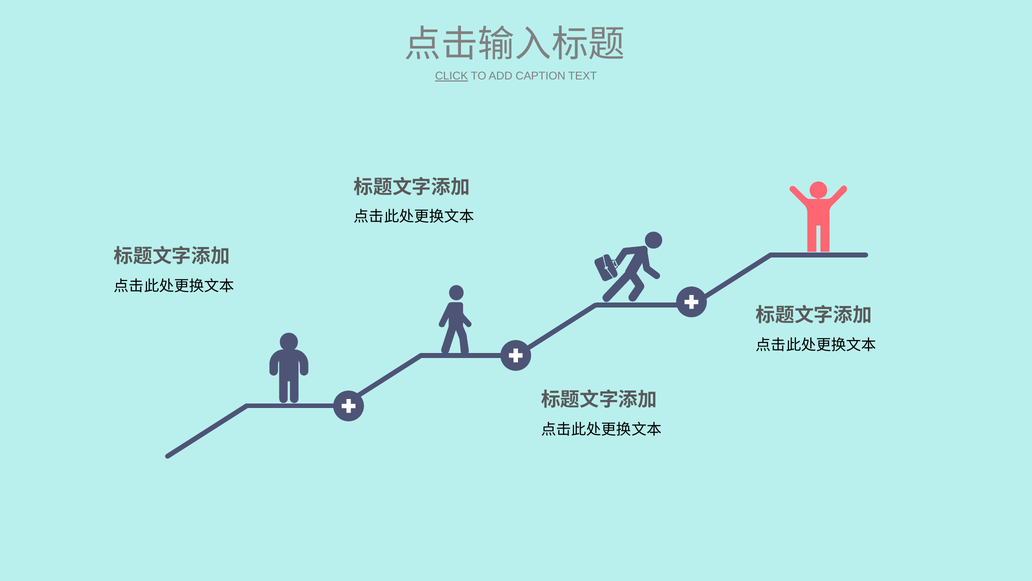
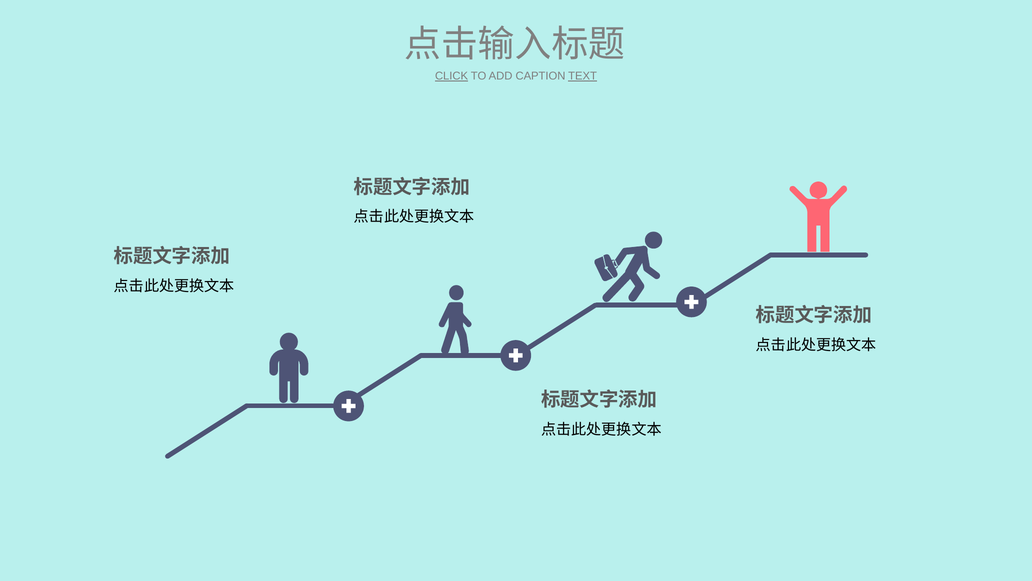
TEXT underline: none -> present
